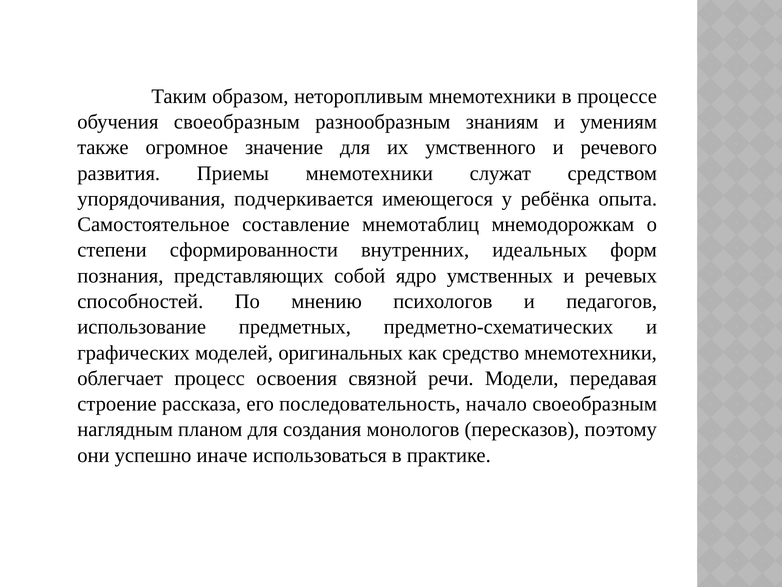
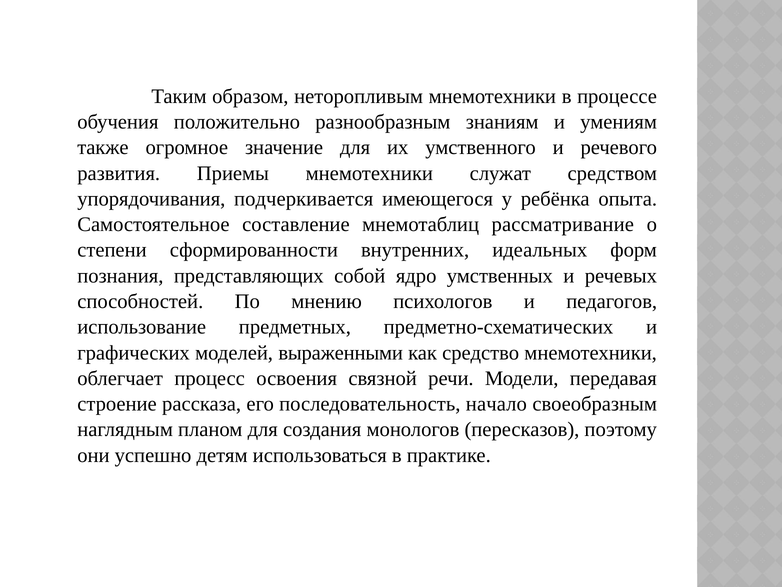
обучения своеобразным: своеобразным -> положительно
мнемодорожкам: мнемодорожкам -> рассматривание
оригинальных: оригинальных -> выраженными
иначе: иначе -> детям
